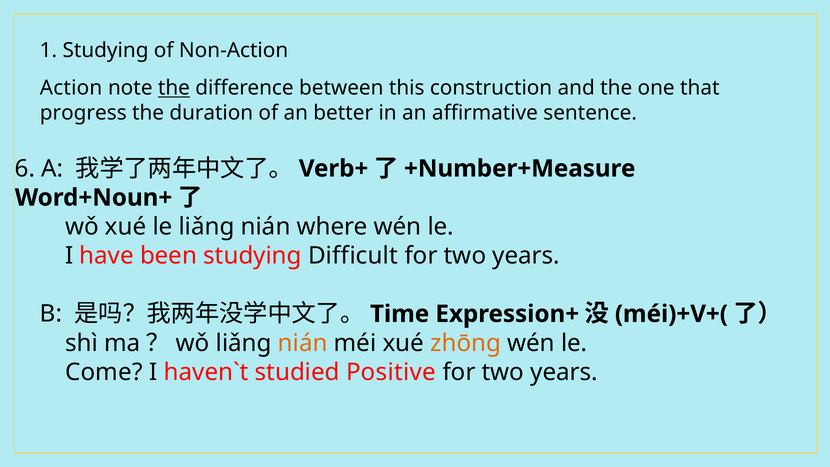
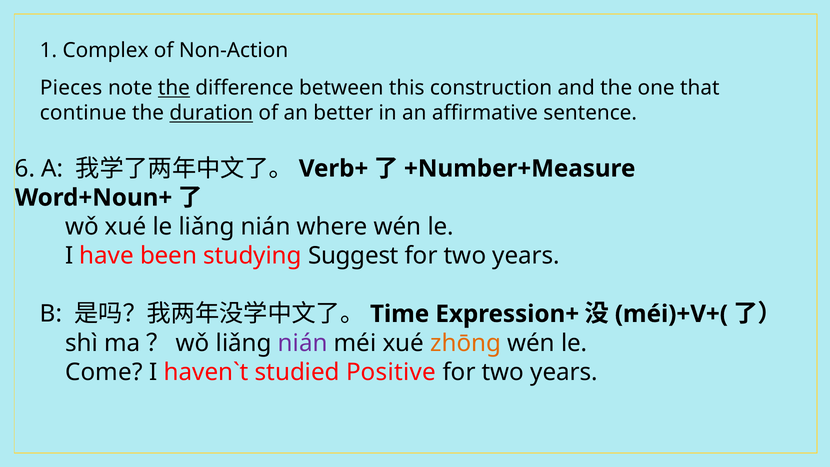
1 Studying: Studying -> Complex
Action: Action -> Pieces
progress: progress -> continue
duration underline: none -> present
Difficult: Difficult -> Suggest
nián at (303, 343) colour: orange -> purple
